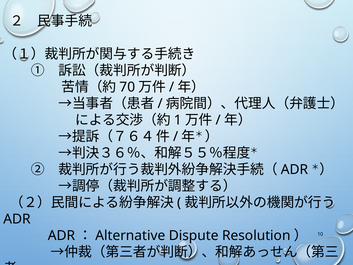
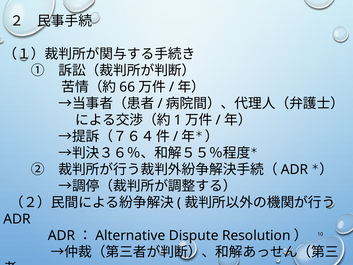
70: 70 -> 66
